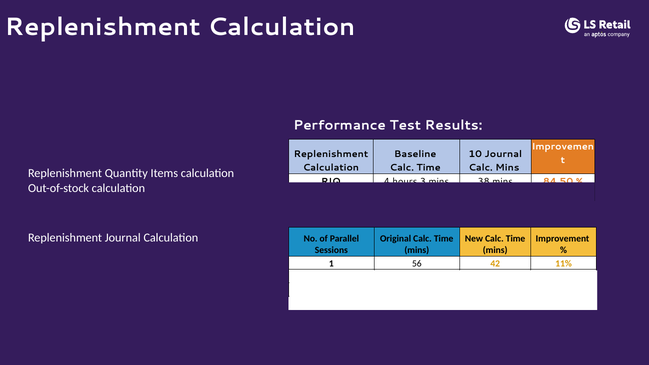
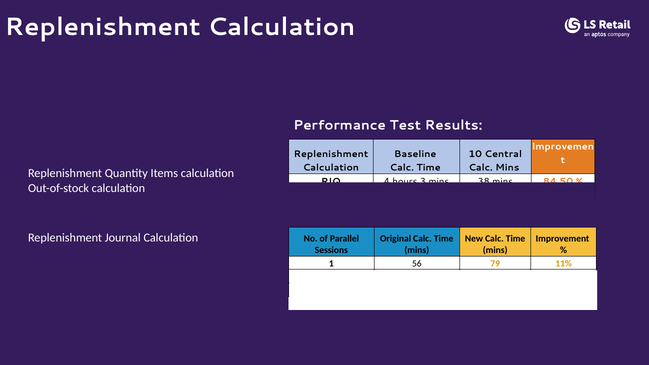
10 Journal: Journal -> Central
42: 42 -> 79
